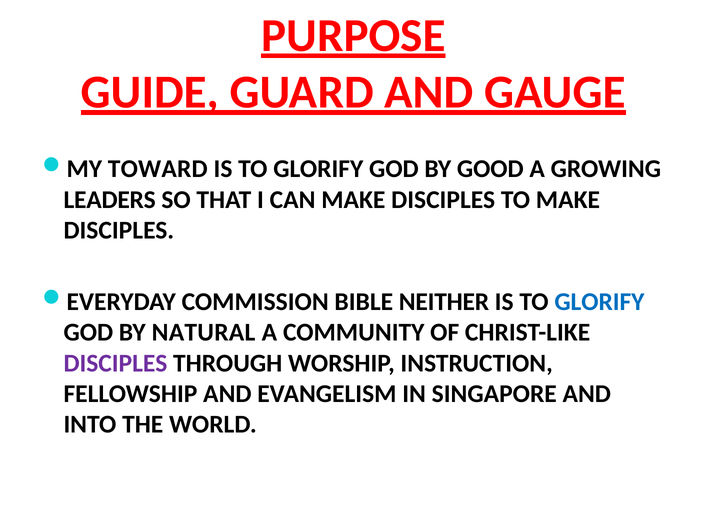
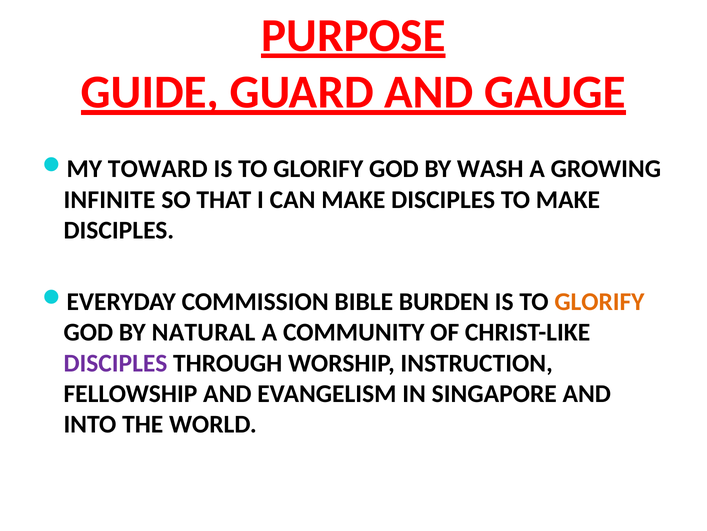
GOOD: GOOD -> WASH
LEADERS: LEADERS -> INFINITE
NEITHER: NEITHER -> BURDEN
GLORIFY at (599, 301) colour: blue -> orange
